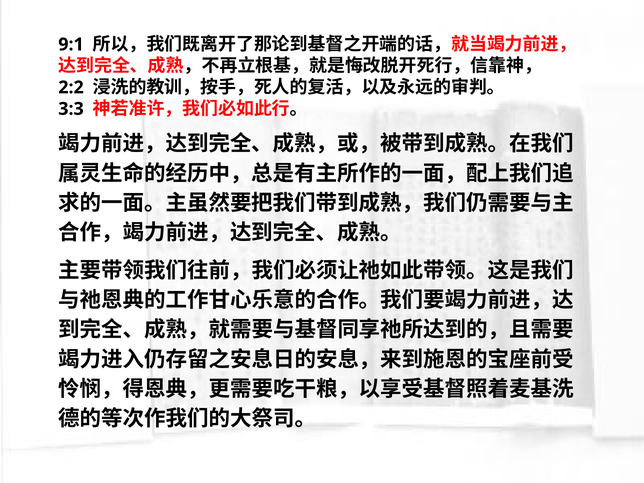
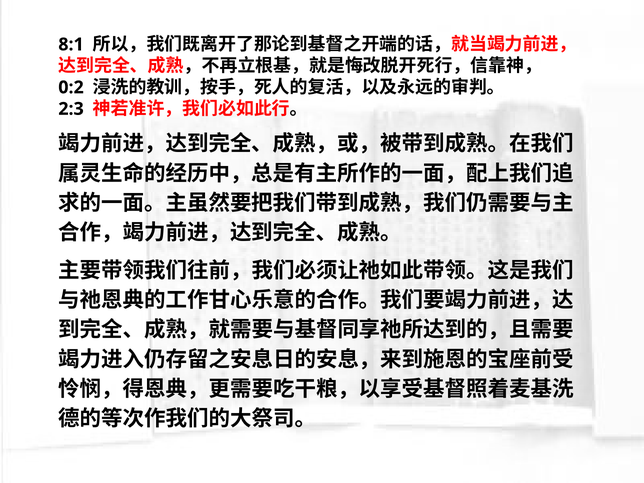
9:1: 9:1 -> 8:1
2:2: 2:2 -> 0:2
3:3: 3:3 -> 2:3
